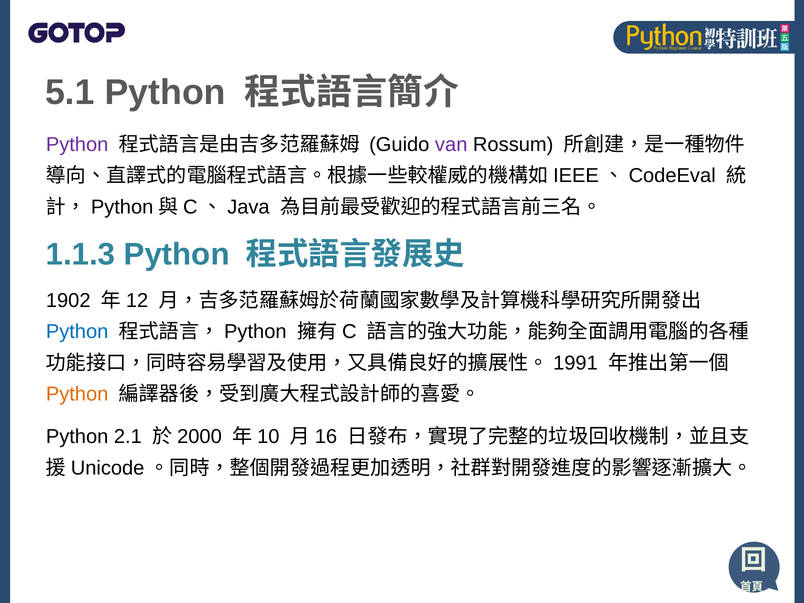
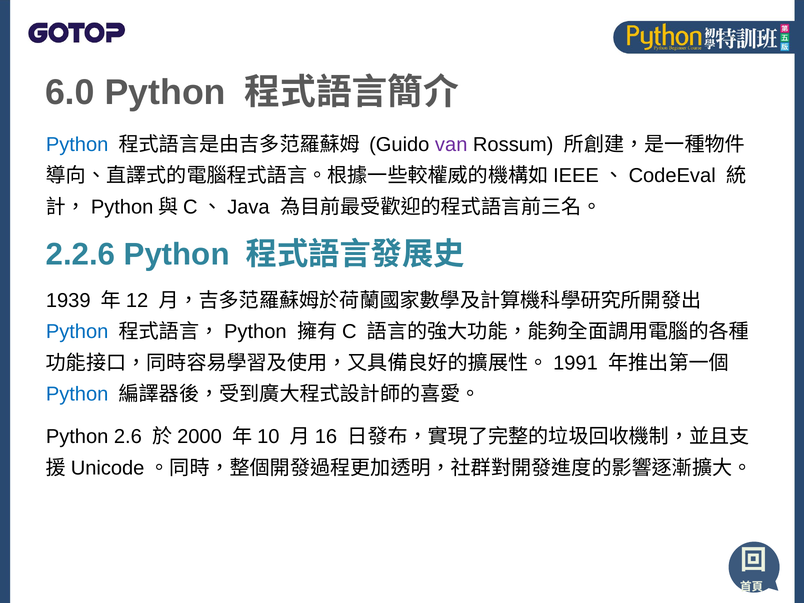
5.1: 5.1 -> 6.0
Python at (77, 145) colour: purple -> blue
1.1.3: 1.1.3 -> 2.2.6
1902: 1902 -> 1939
Python at (77, 394) colour: orange -> blue
2.1: 2.1 -> 2.6
